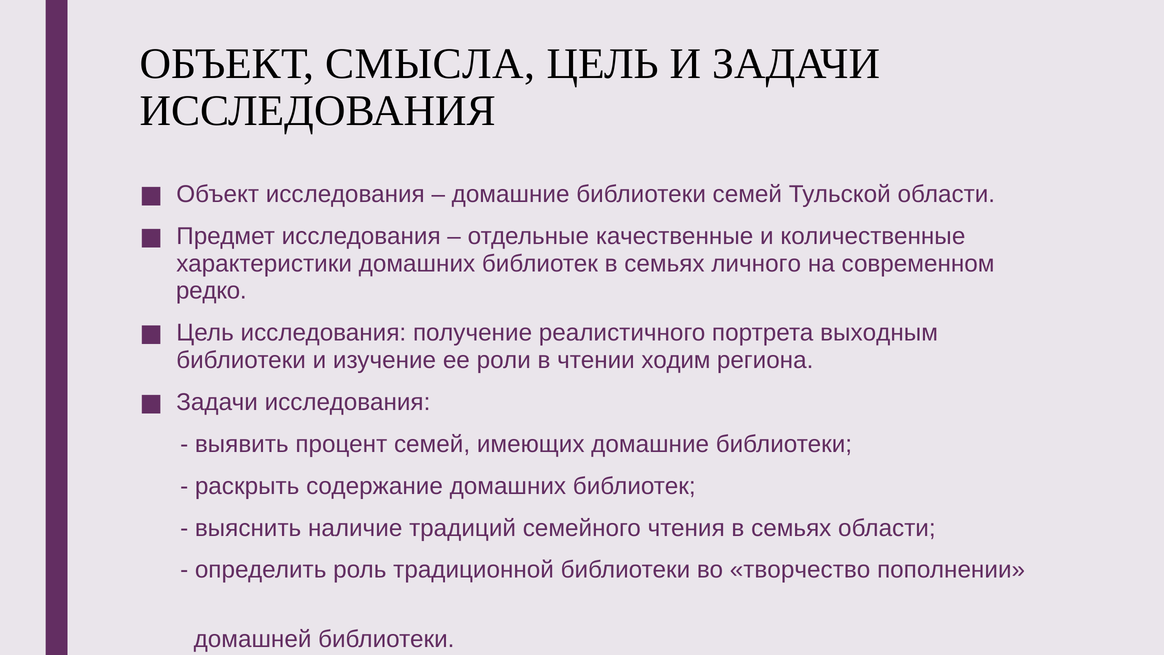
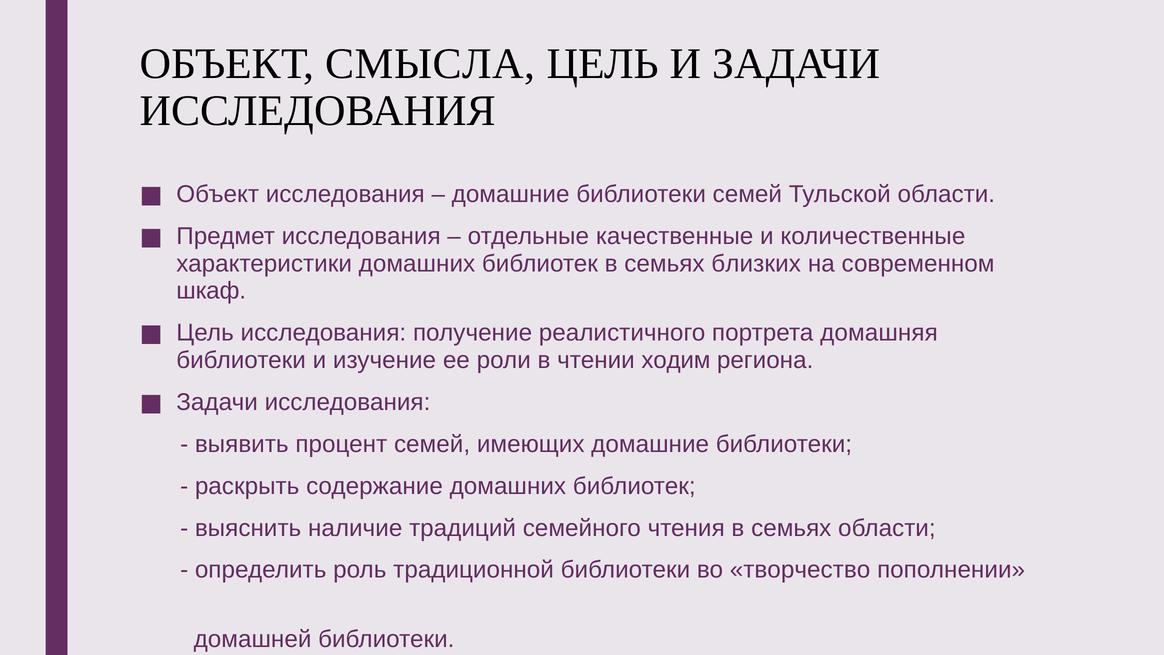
личного: личного -> близких
редко: редко -> шкаф
выходным: выходным -> домашняя
